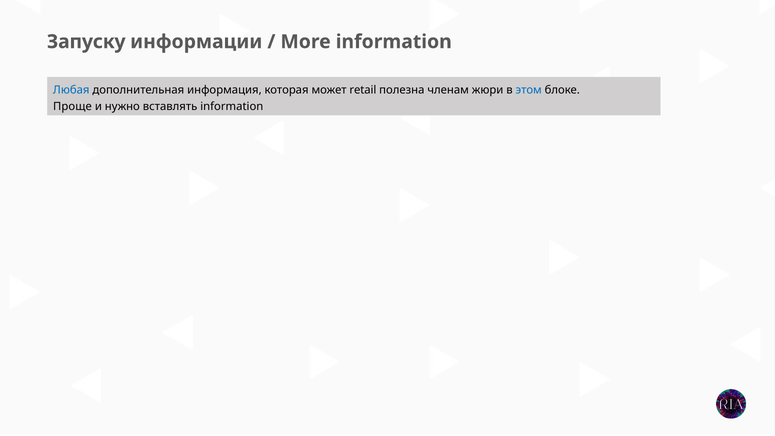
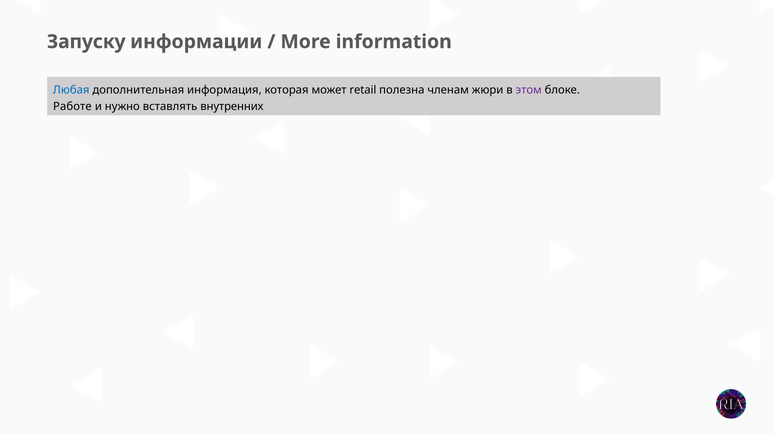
этом colour: blue -> purple
Проще: Проще -> Работе
вставлять information: information -> внутренних
